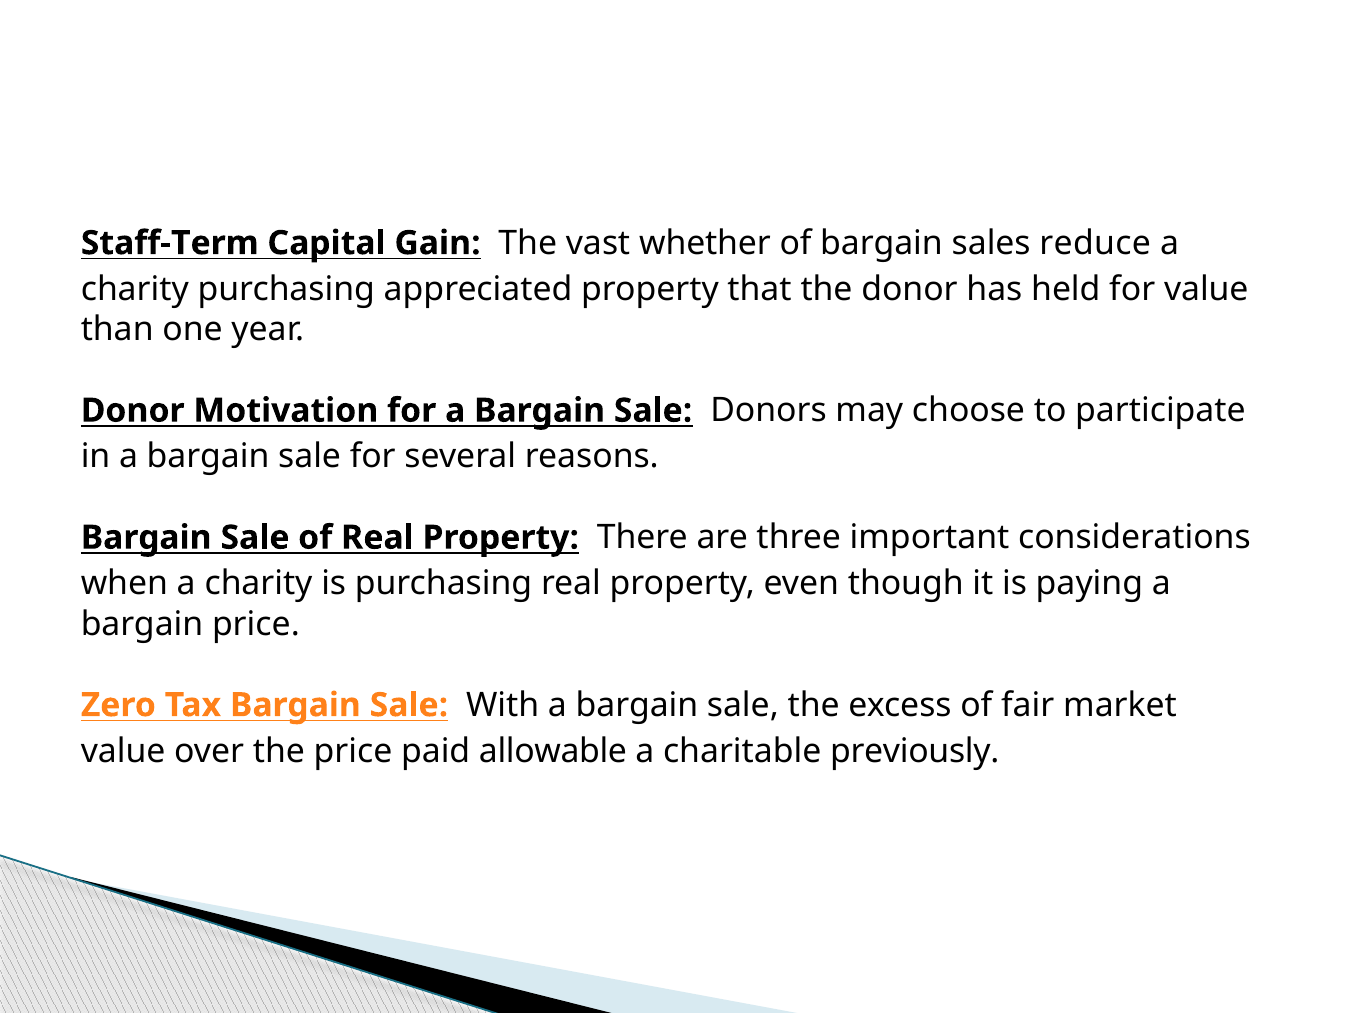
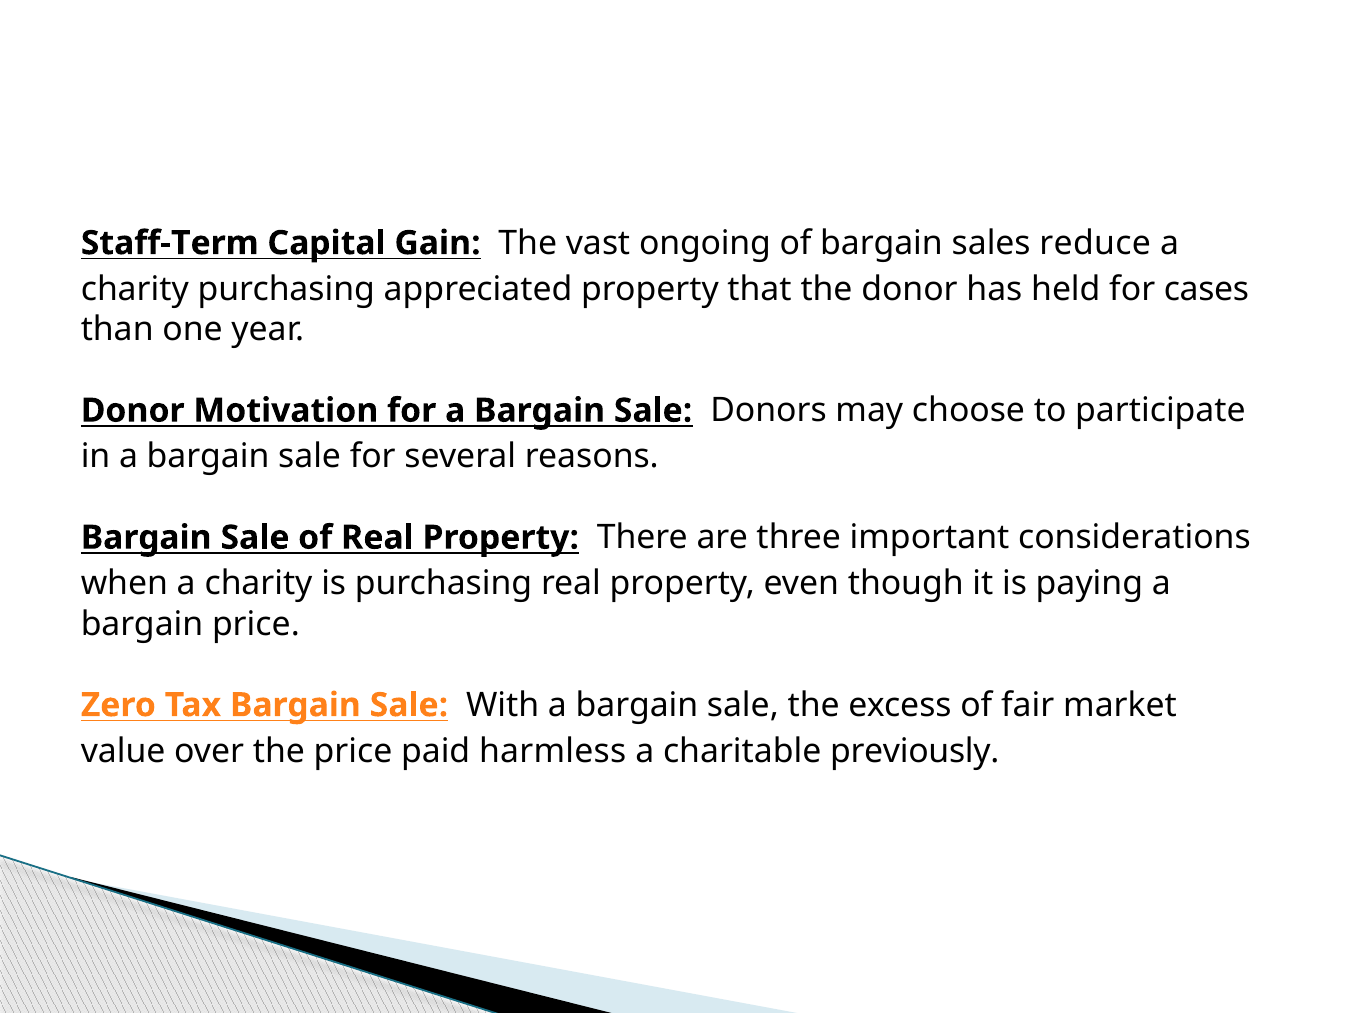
whether: whether -> ongoing
for value: value -> cases
allowable: allowable -> harmless
